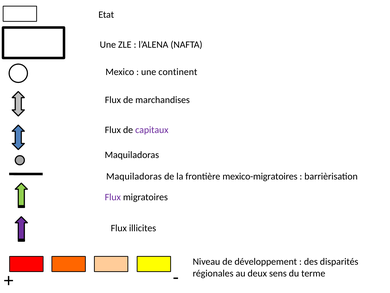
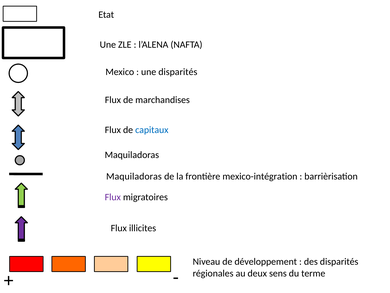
une continent: continent -> disparités
capitaux colour: purple -> blue
mexico-migratoires: mexico-migratoires -> mexico-intégration
